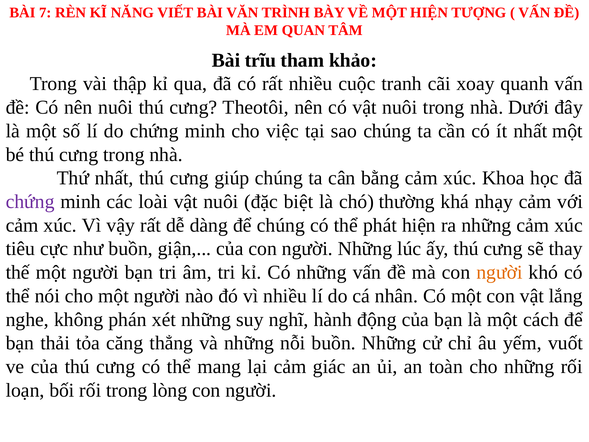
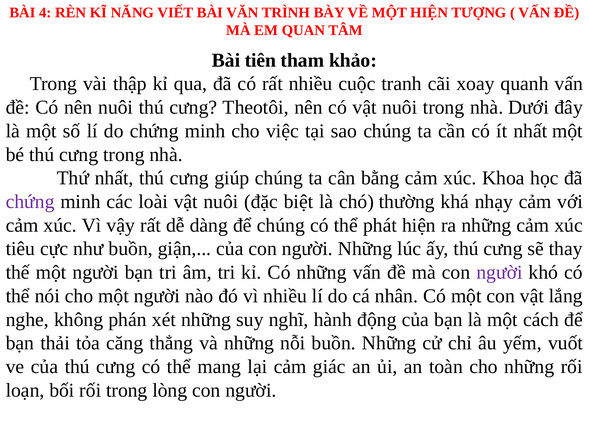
7: 7 -> 4
trĩu: trĩu -> tiên
người at (499, 272) colour: orange -> purple
